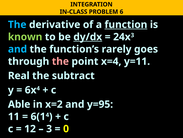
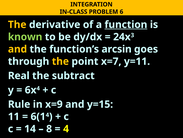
The at (17, 24) colour: light blue -> yellow
dy/dx underline: present -> none
and at (17, 49) colour: light blue -> yellow
rarely: rarely -> arcsin
the at (60, 61) colour: pink -> yellow
x=4: x=4 -> x=7
Able: Able -> Rule
x=2: x=2 -> x=9
y=95: y=95 -> y=15
12: 12 -> 14
3 at (49, 128): 3 -> 8
0 at (66, 128): 0 -> 4
